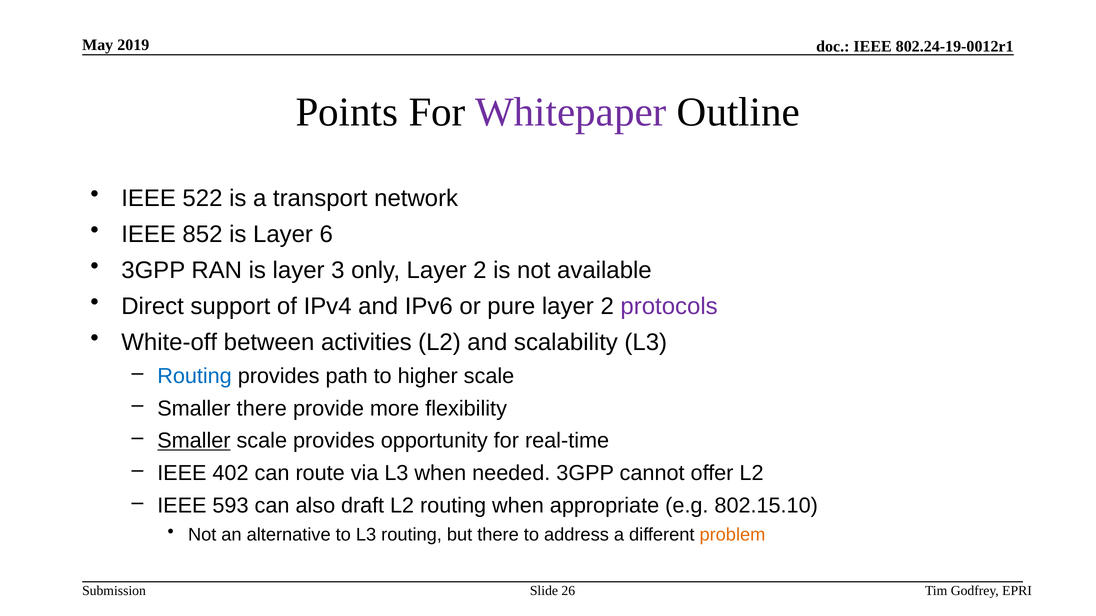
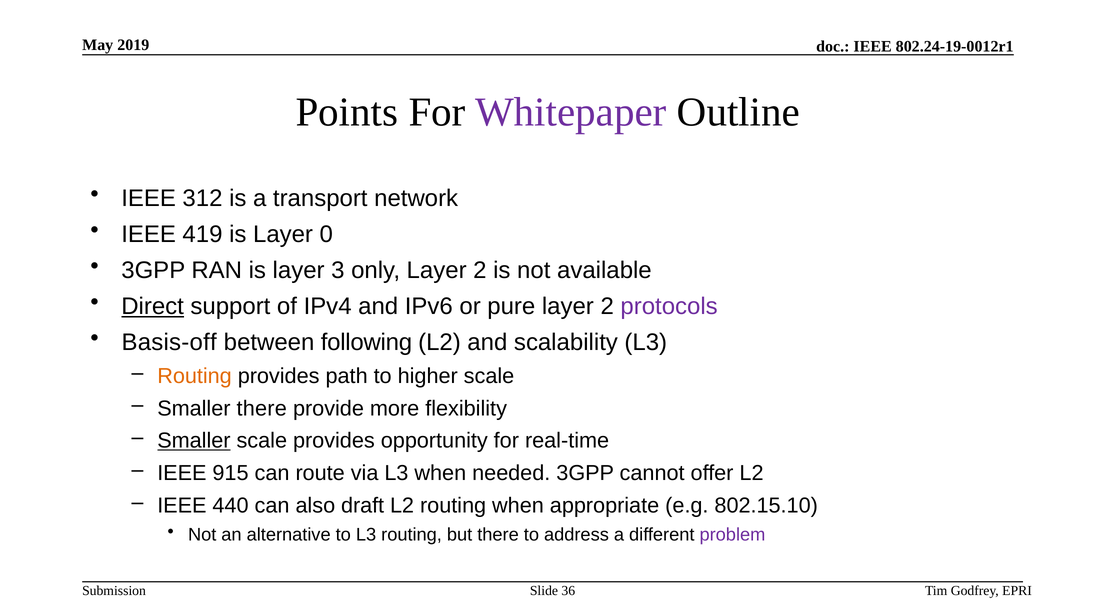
522: 522 -> 312
852: 852 -> 419
6: 6 -> 0
Direct underline: none -> present
White-off: White-off -> Basis-off
activities: activities -> following
Routing at (195, 376) colour: blue -> orange
402: 402 -> 915
593: 593 -> 440
problem colour: orange -> purple
26: 26 -> 36
